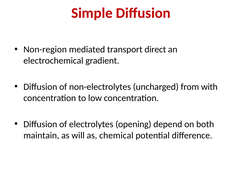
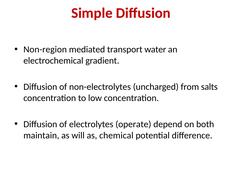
direct: direct -> water
with: with -> salts
opening: opening -> operate
